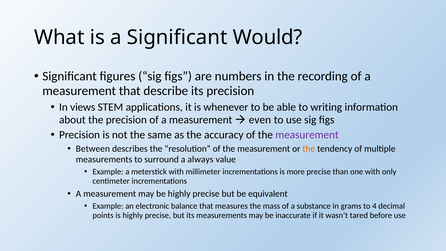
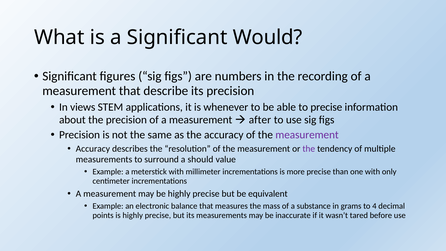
to writing: writing -> precise
even: even -> after
Between at (93, 149): Between -> Accuracy
the at (309, 149) colour: orange -> purple
always: always -> should
